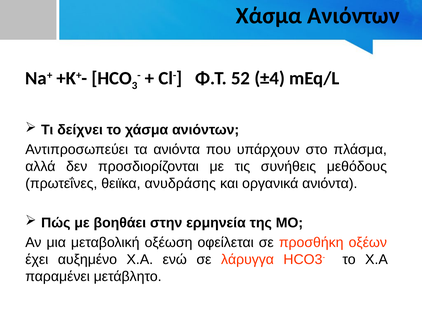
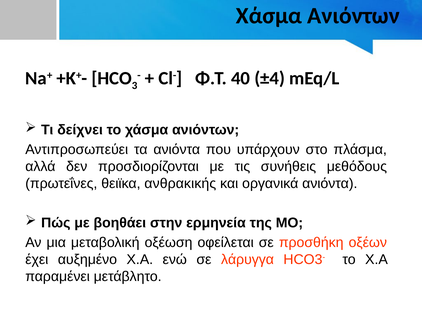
52: 52 -> 40
ανυδράσης: ανυδράσης -> ανθρακικής
